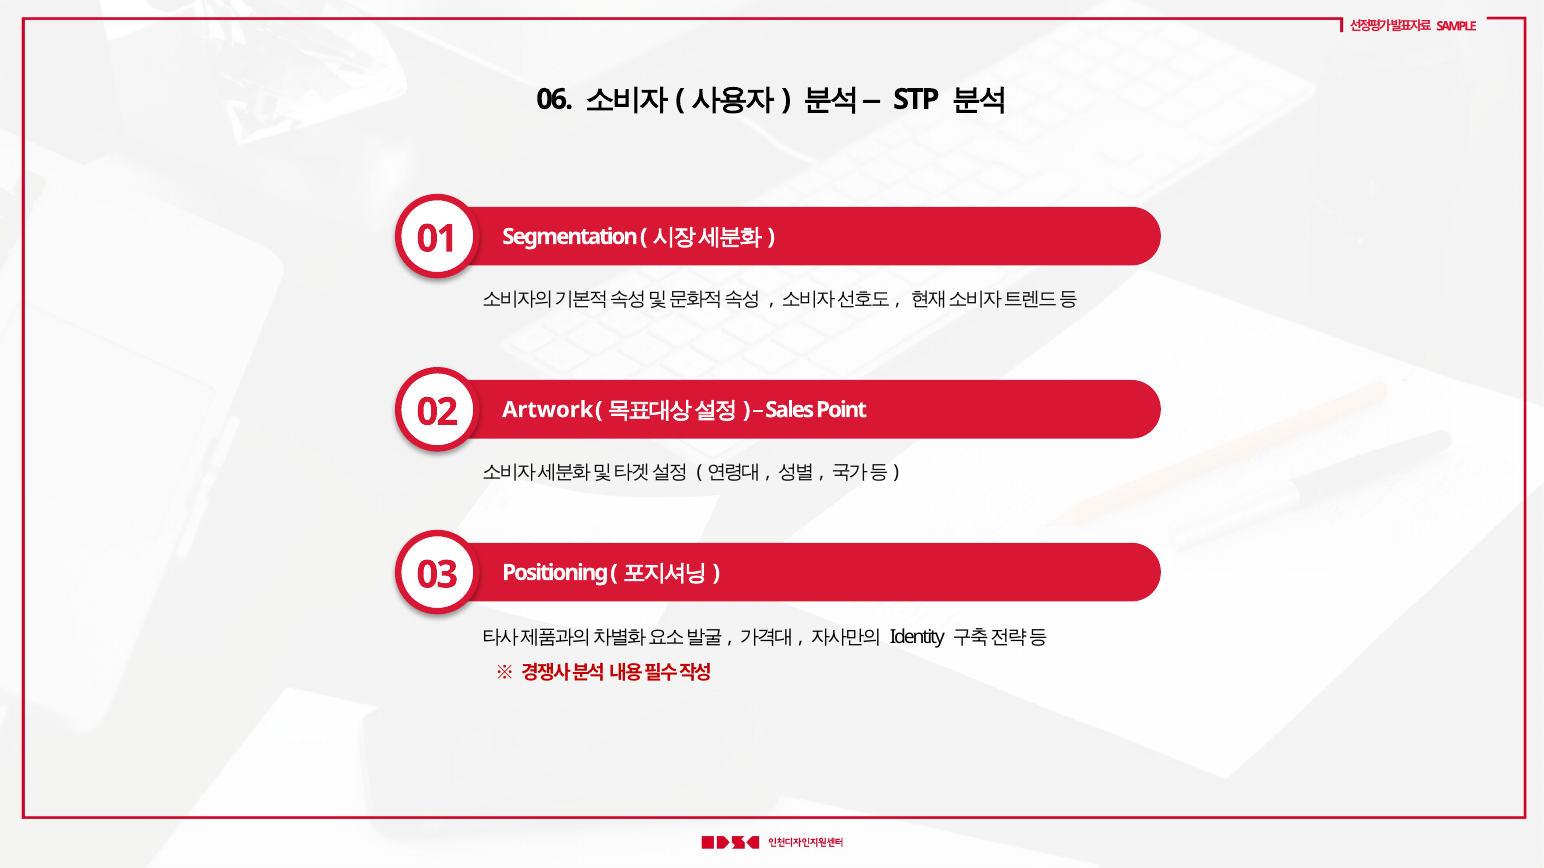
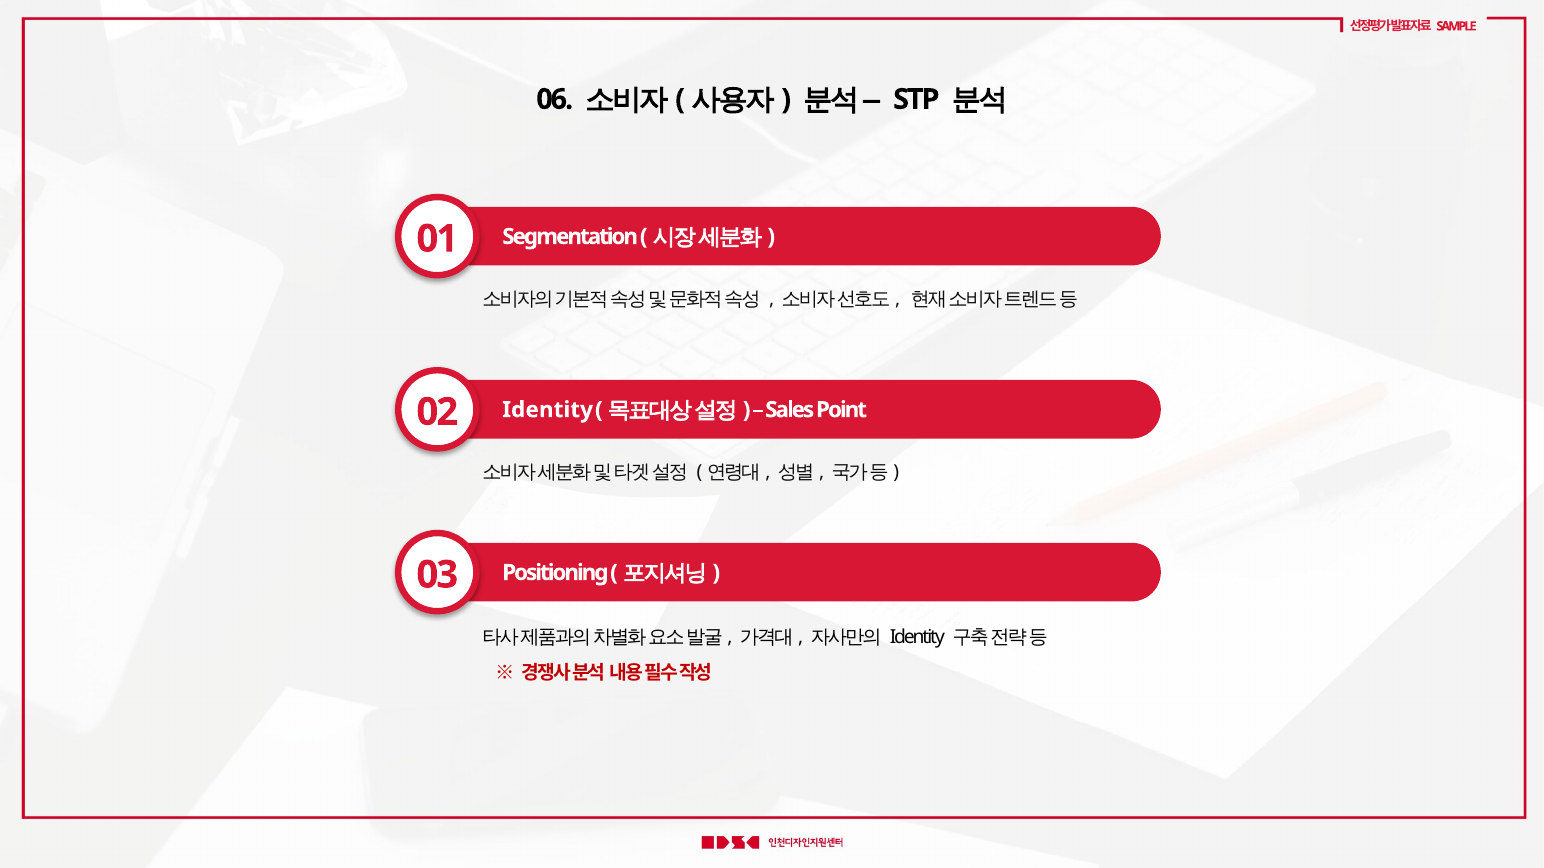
02 Artwork: Artwork -> Identity
